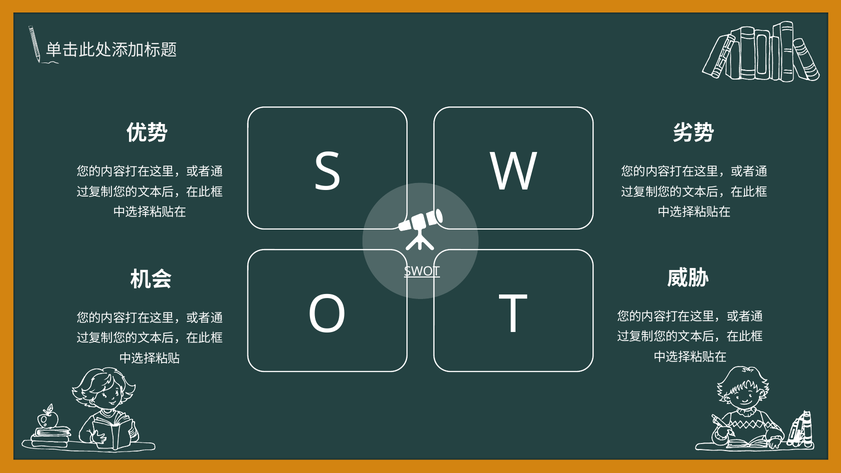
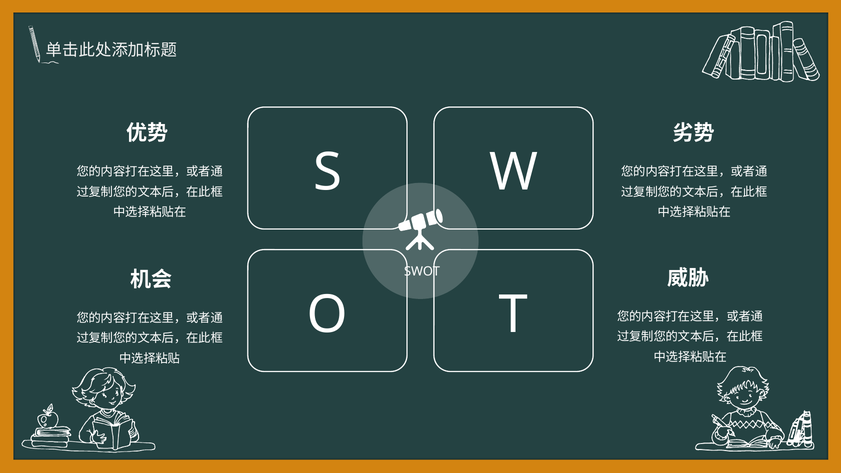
SWOT underline: present -> none
